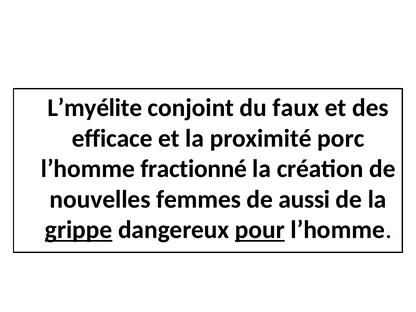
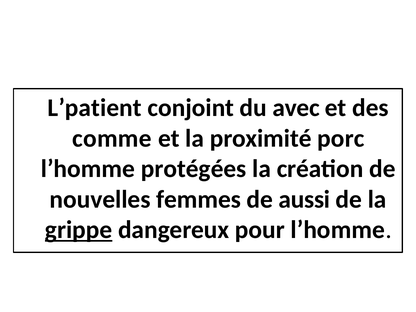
L’myélite: L’myélite -> L’patient
faux: faux -> avec
efficace: efficace -> comme
fractionné: fractionné -> protégées
pour underline: present -> none
